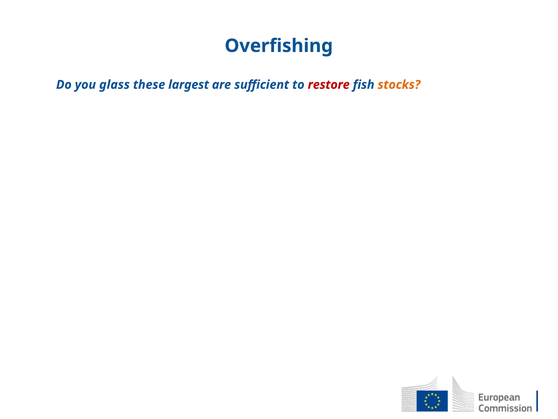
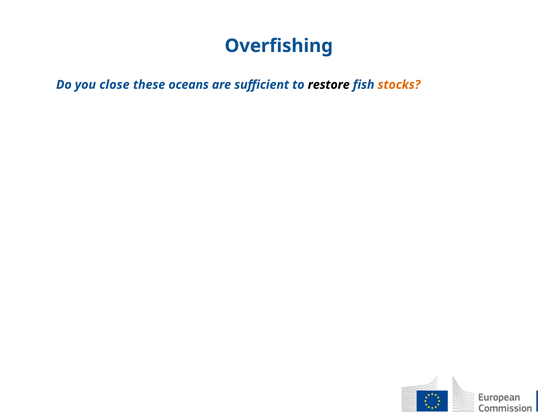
glass: glass -> close
largest: largest -> oceans
restore colour: red -> black
